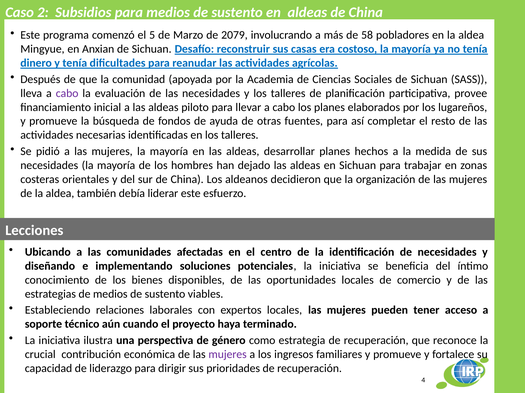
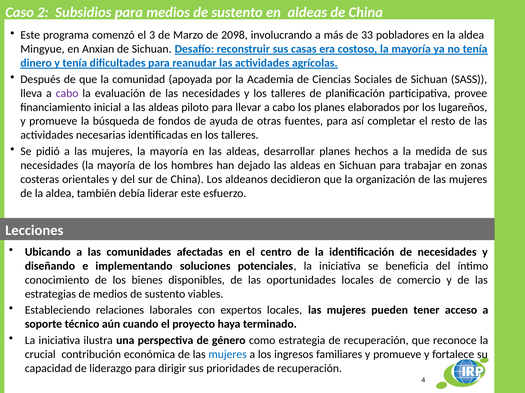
5: 5 -> 3
2079: 2079 -> 2098
58: 58 -> 33
mujeres at (228, 355) colour: purple -> blue
